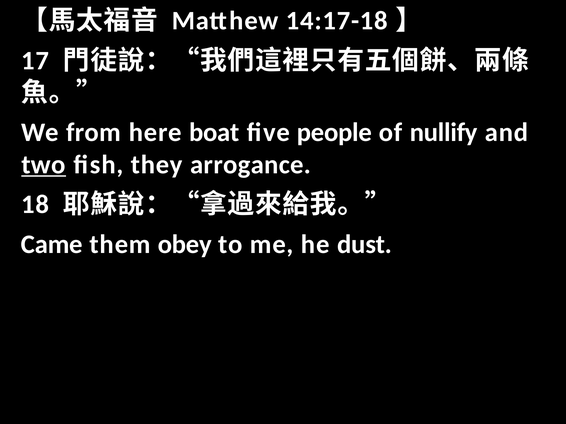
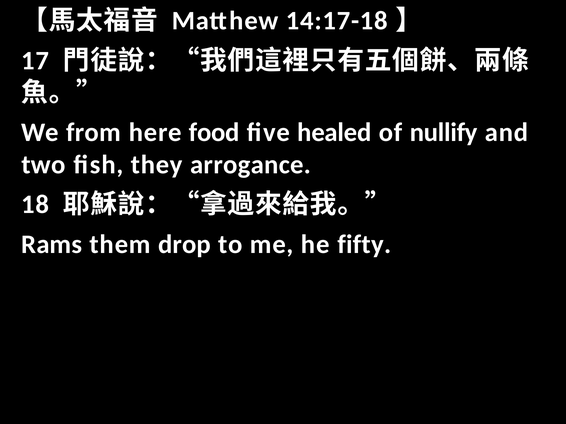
boat: boat -> food
people: people -> healed
two underline: present -> none
Came: Came -> Rams
obey: obey -> drop
dust: dust -> fifty
